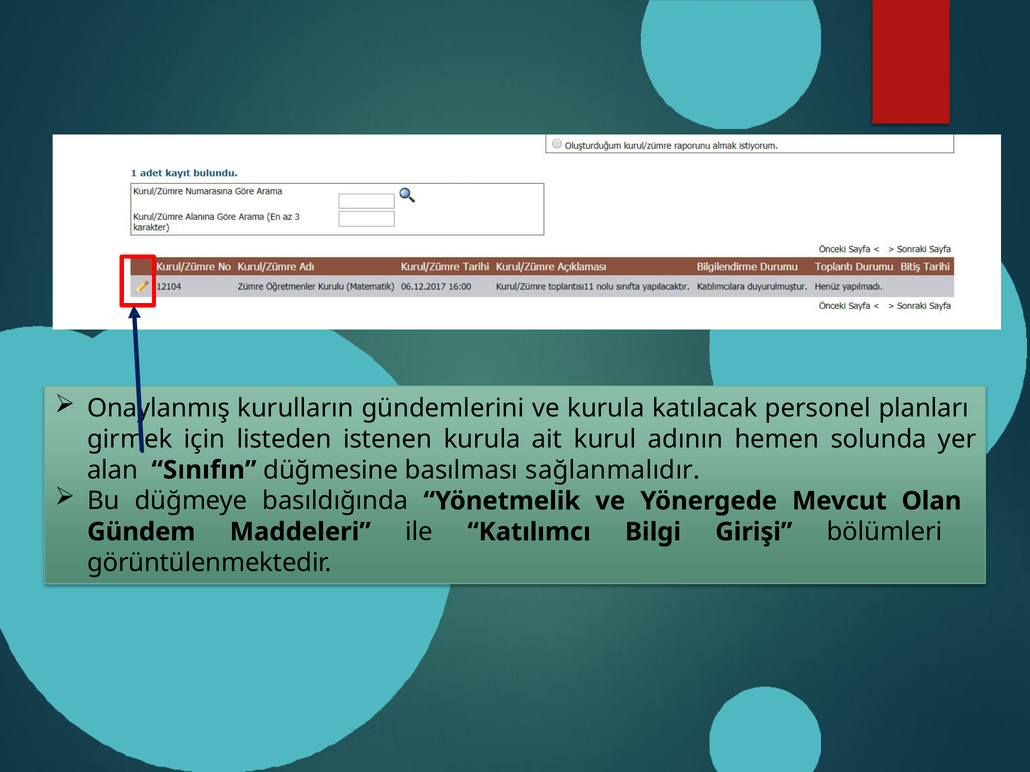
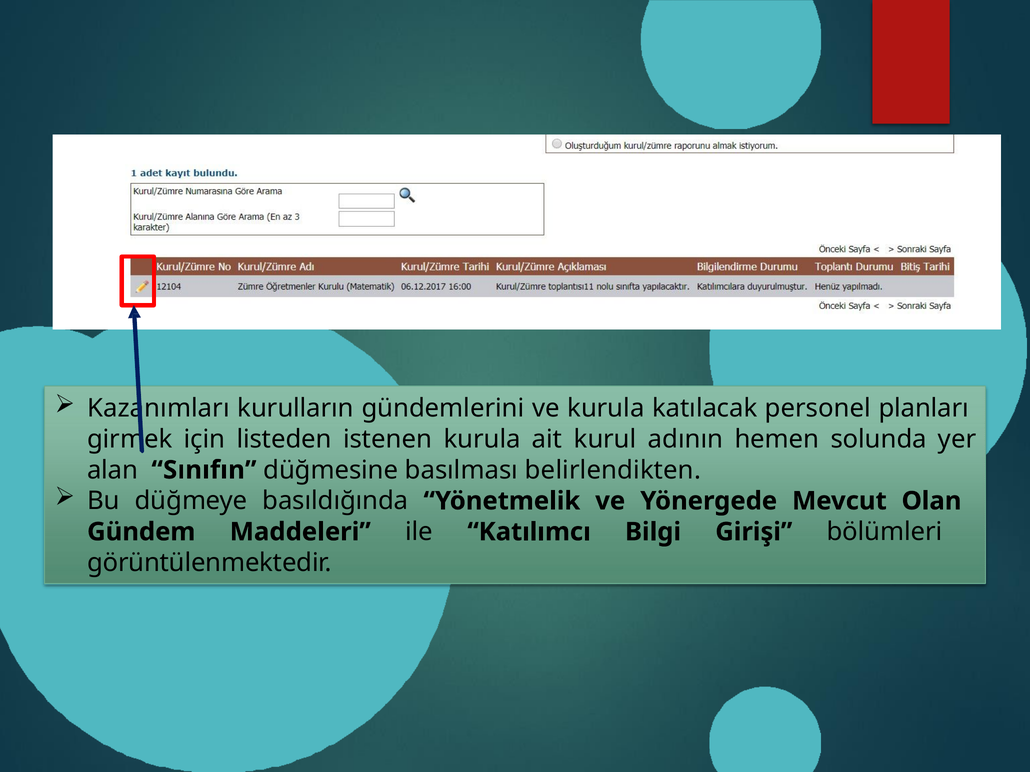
Onaylanmış: Onaylanmış -> Kazanımları
sağlanmalıdır: sağlanmalıdır -> belirlendikten
